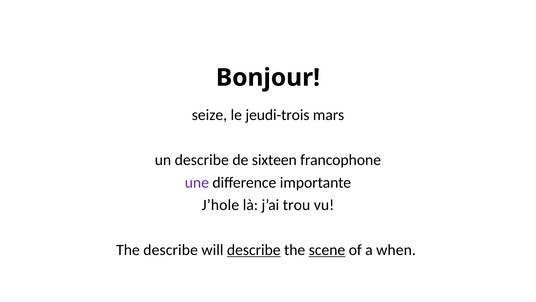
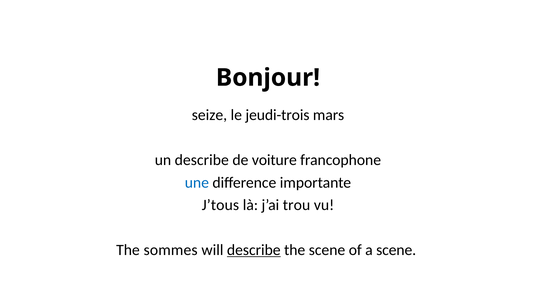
sixteen: sixteen -> voiture
une colour: purple -> blue
J’hole: J’hole -> J’tous
The describe: describe -> sommes
scene at (327, 250) underline: present -> none
a when: when -> scene
